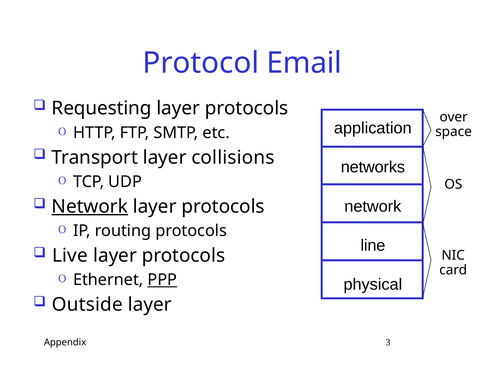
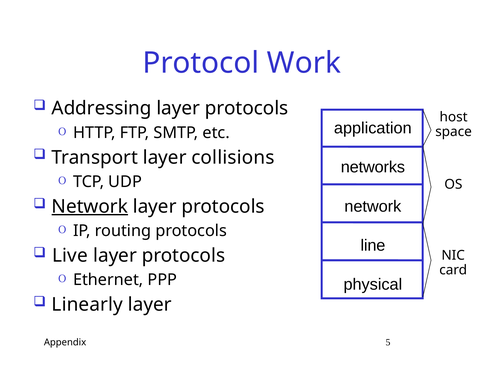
Email: Email -> Work
Requesting: Requesting -> Addressing
over: over -> host
PPP underline: present -> none
Outside: Outside -> Linearly
3: 3 -> 5
